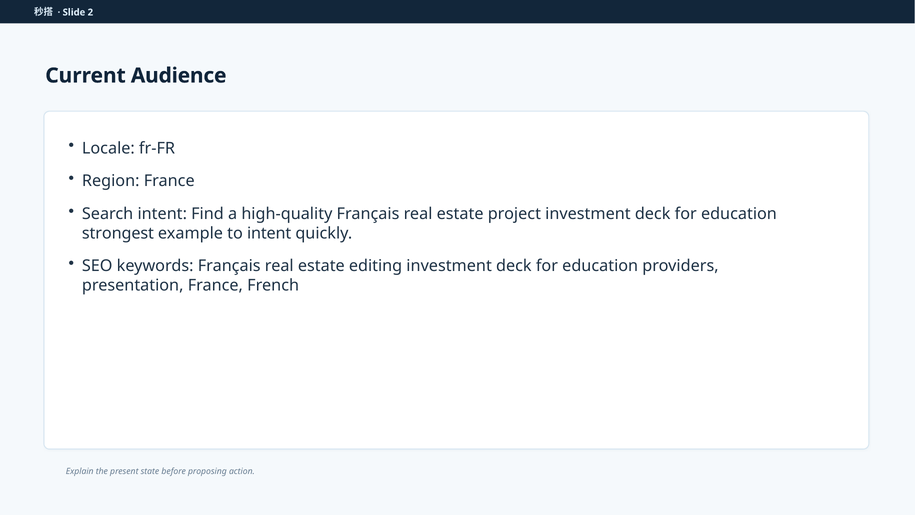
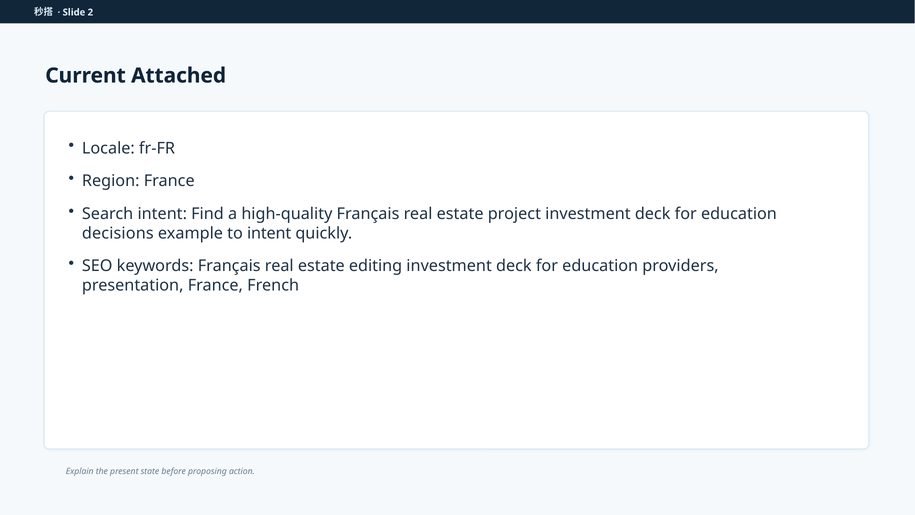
Audience: Audience -> Attached
strongest: strongest -> decisions
